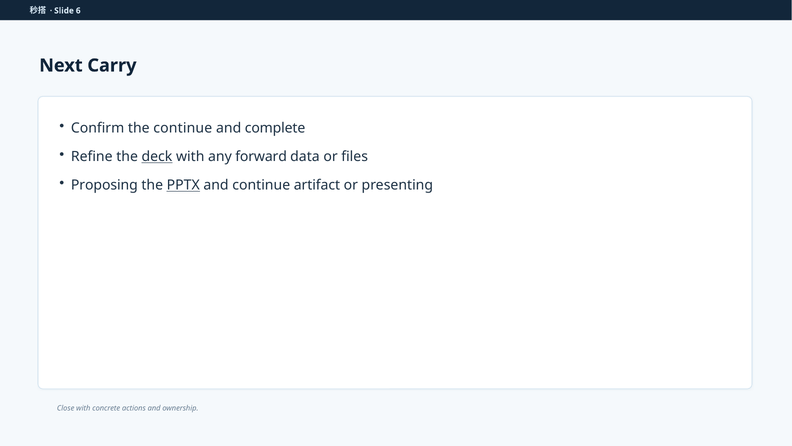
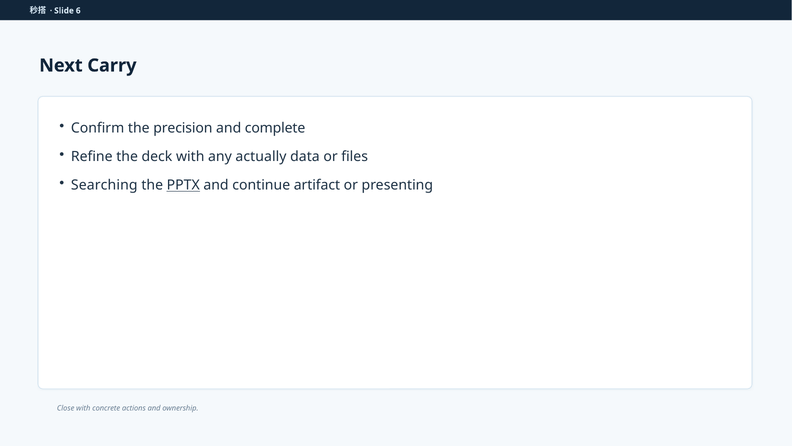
the continue: continue -> precision
deck underline: present -> none
forward: forward -> actually
Proposing: Proposing -> Searching
